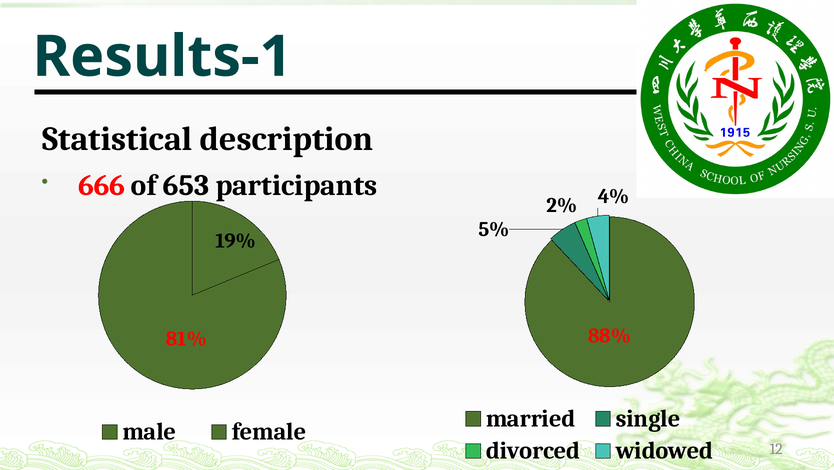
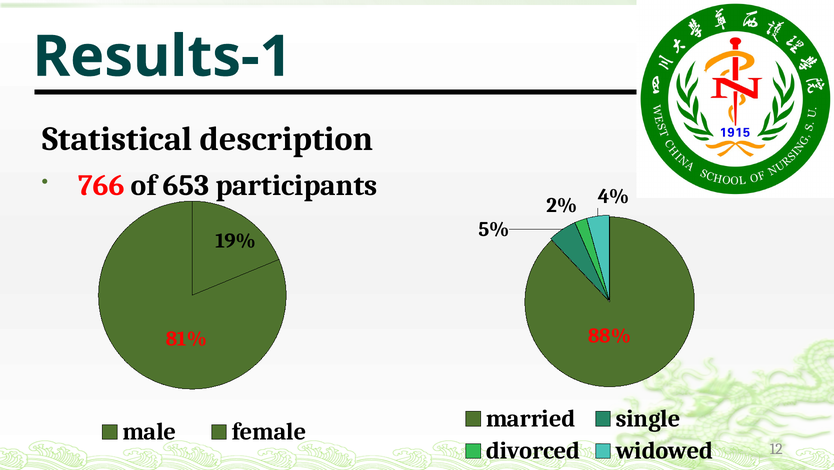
666: 666 -> 766
